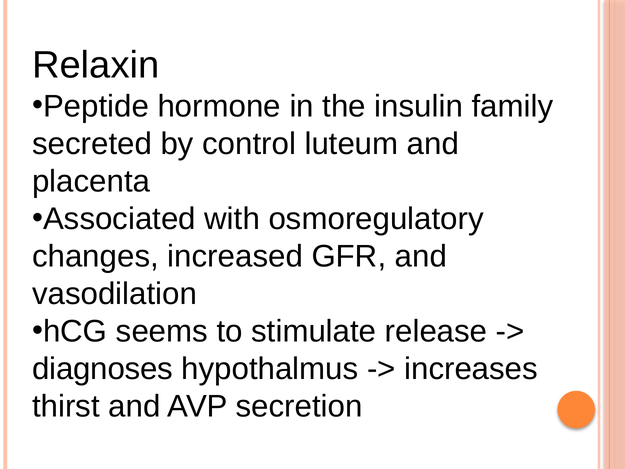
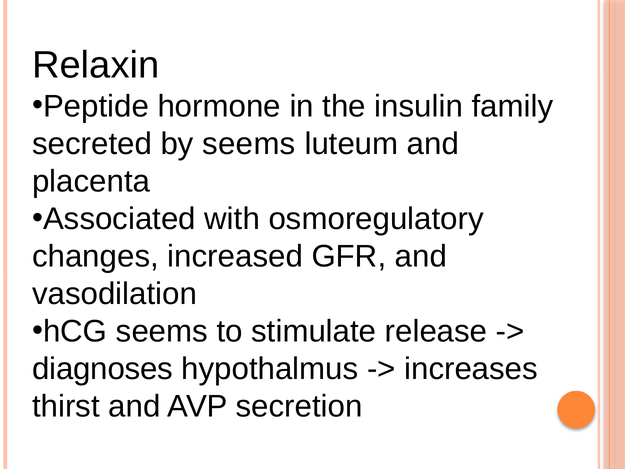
by control: control -> seems
